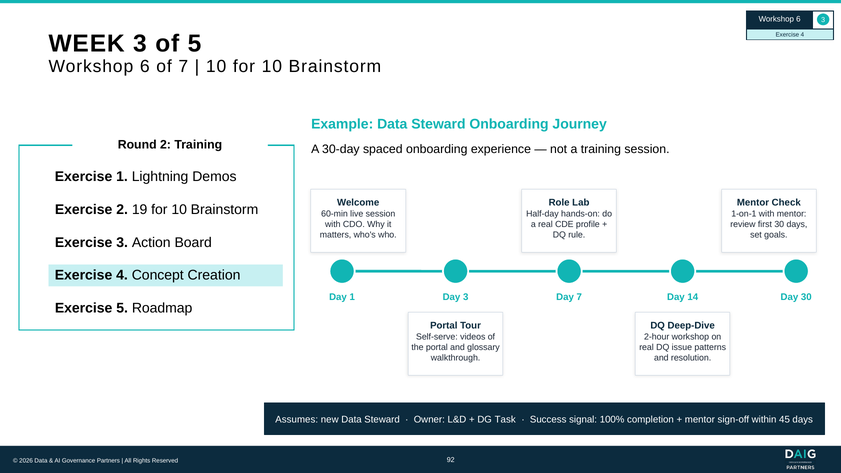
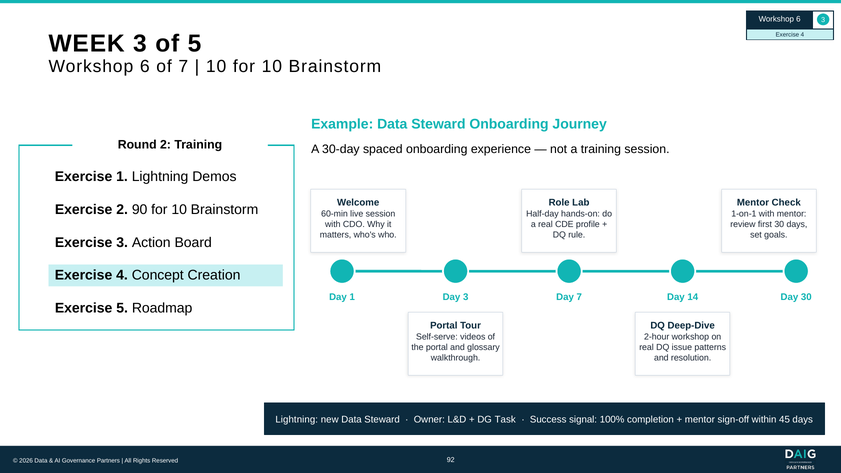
19: 19 -> 90
Assumes at (297, 419): Assumes -> Lightning
